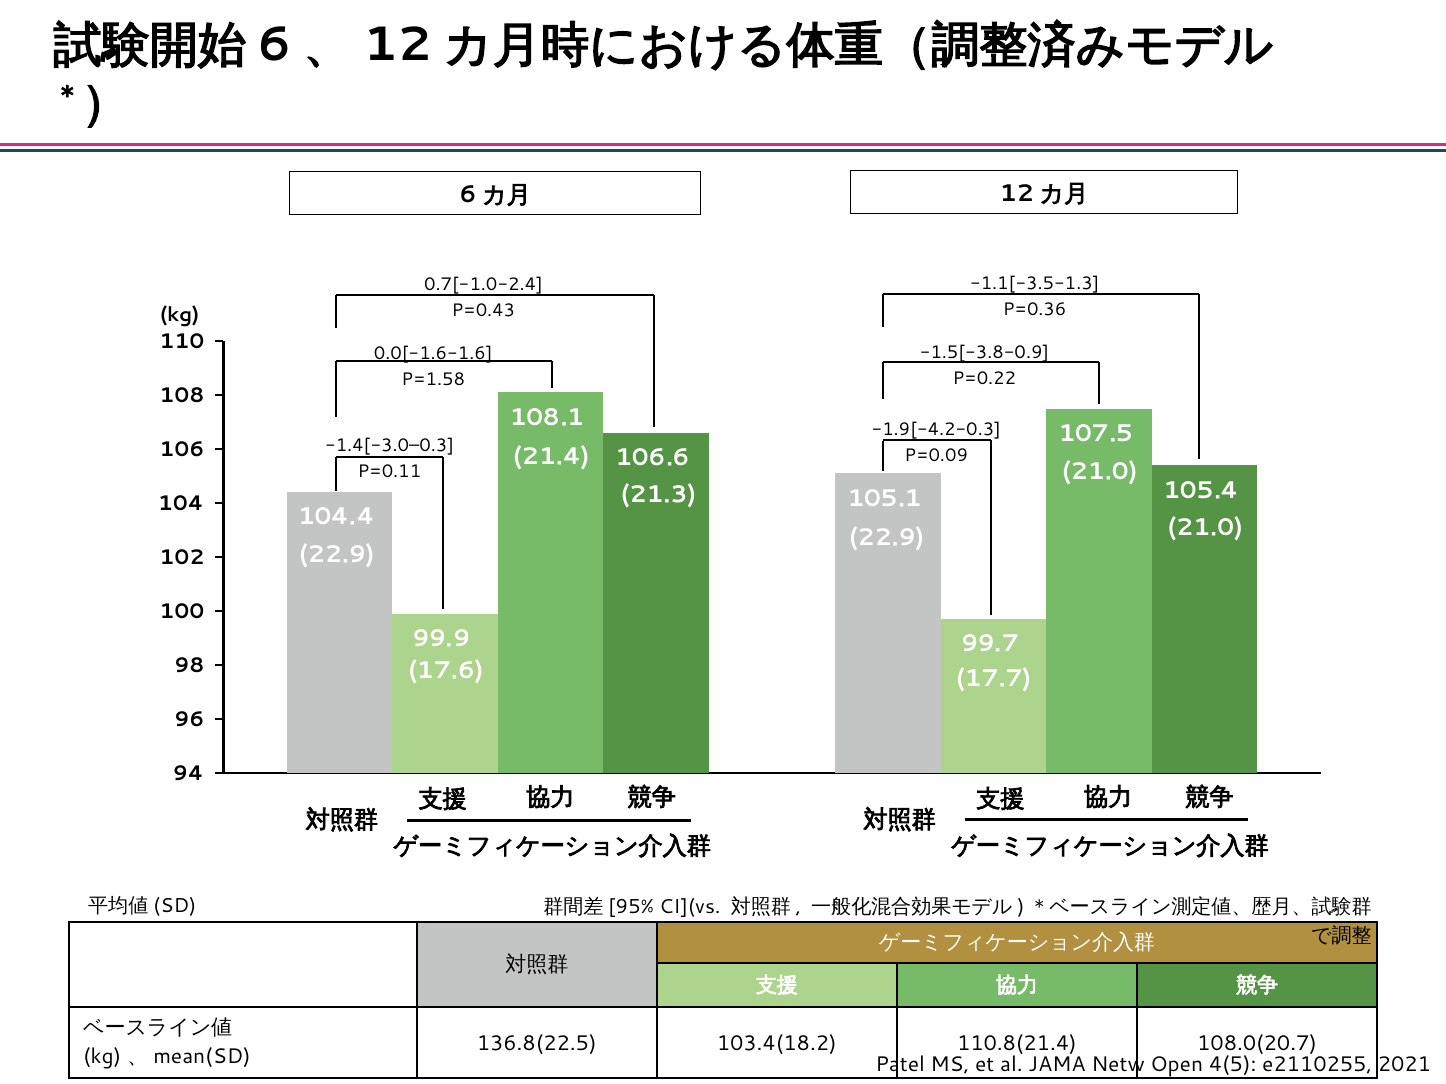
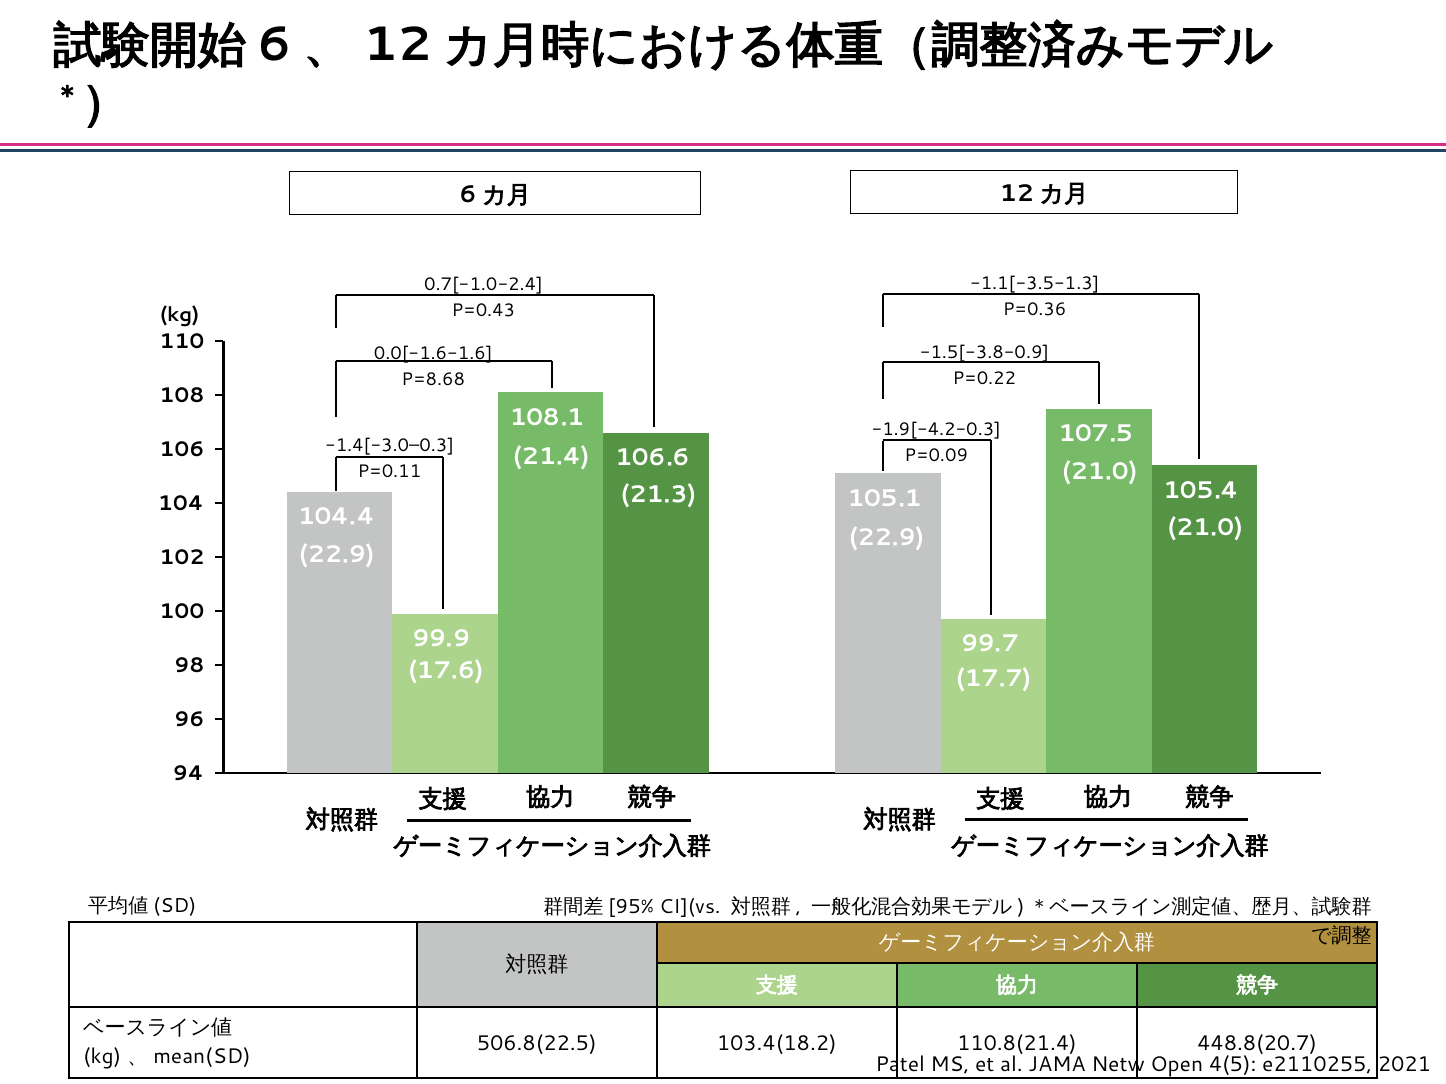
P=1.58: P=1.58 -> P=8.68
136.8(22.5: 136.8(22.5 -> 506.8(22.5
108.0(20.7: 108.0(20.7 -> 448.8(20.7
